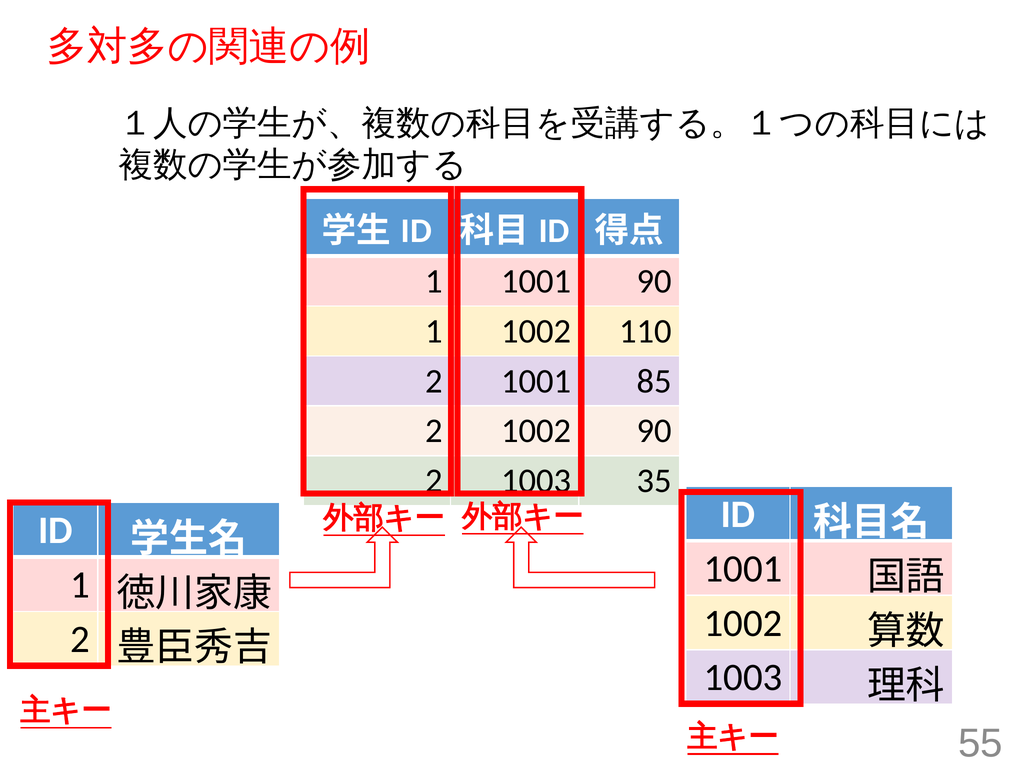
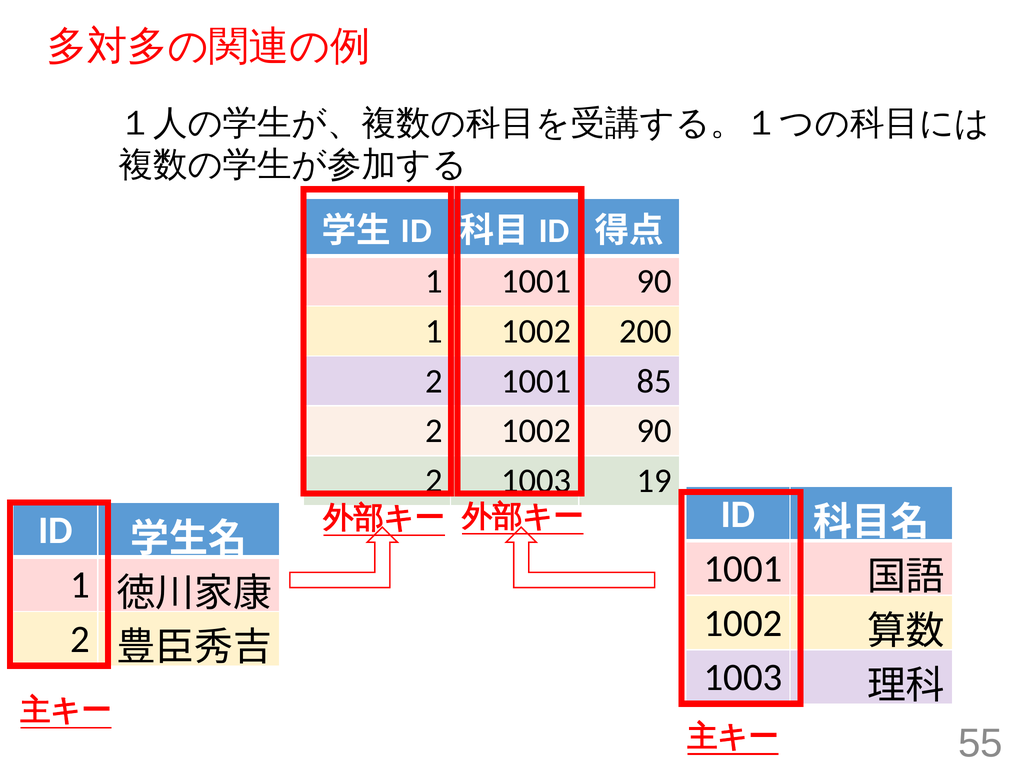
110: 110 -> 200
35: 35 -> 19
